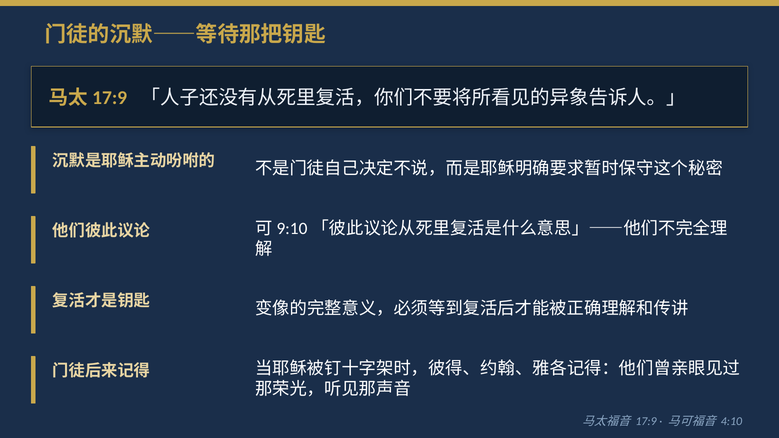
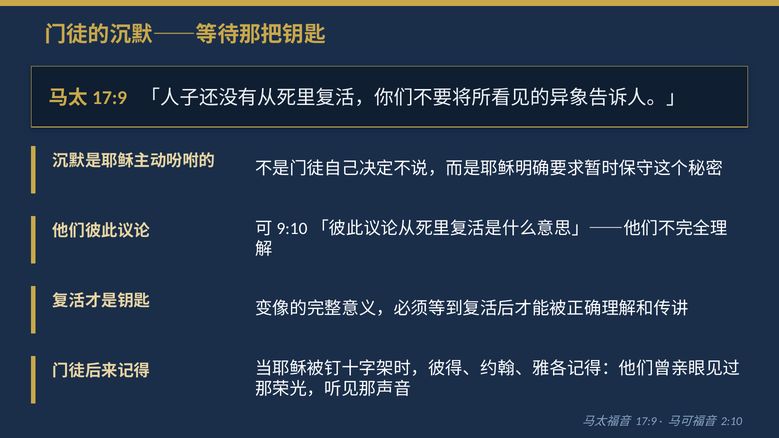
4:10: 4:10 -> 2:10
